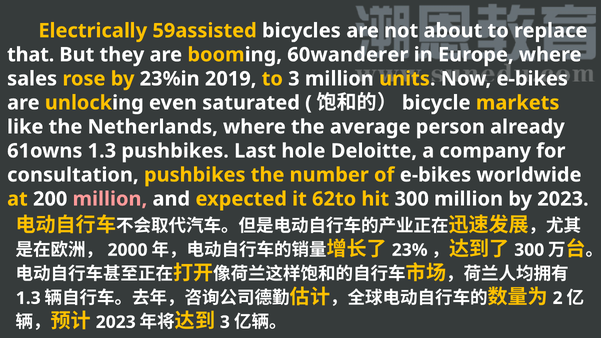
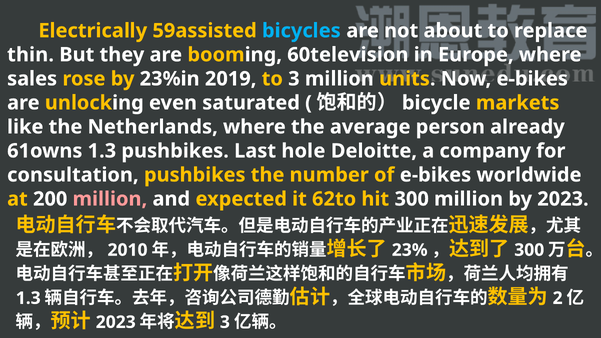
bicycles colour: white -> light blue
that: that -> thin
60wanderer: 60wanderer -> 60television
2000: 2000 -> 2010
